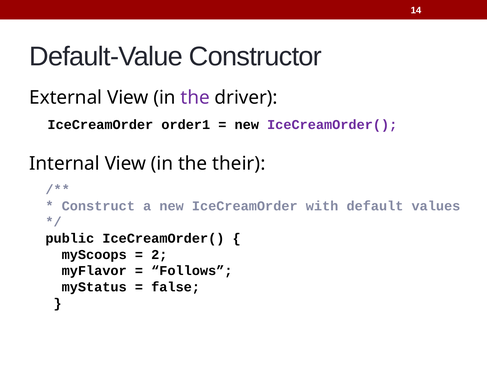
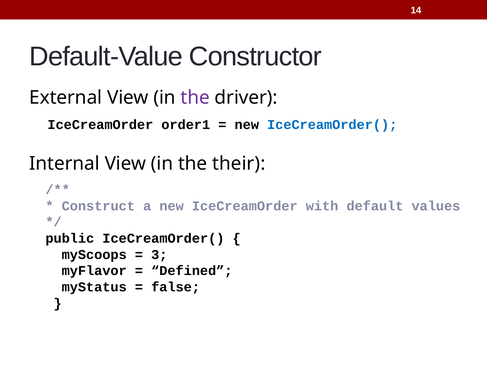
IceCreamOrder( at (332, 125) colour: purple -> blue
2: 2 -> 3
Follows: Follows -> Defined
